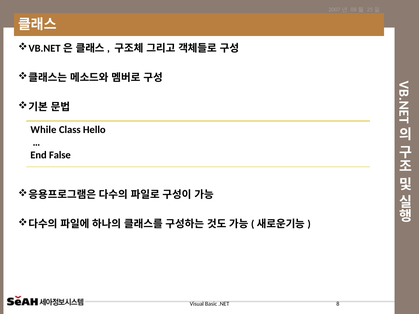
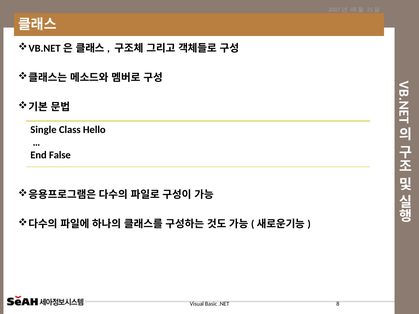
While: While -> Single
